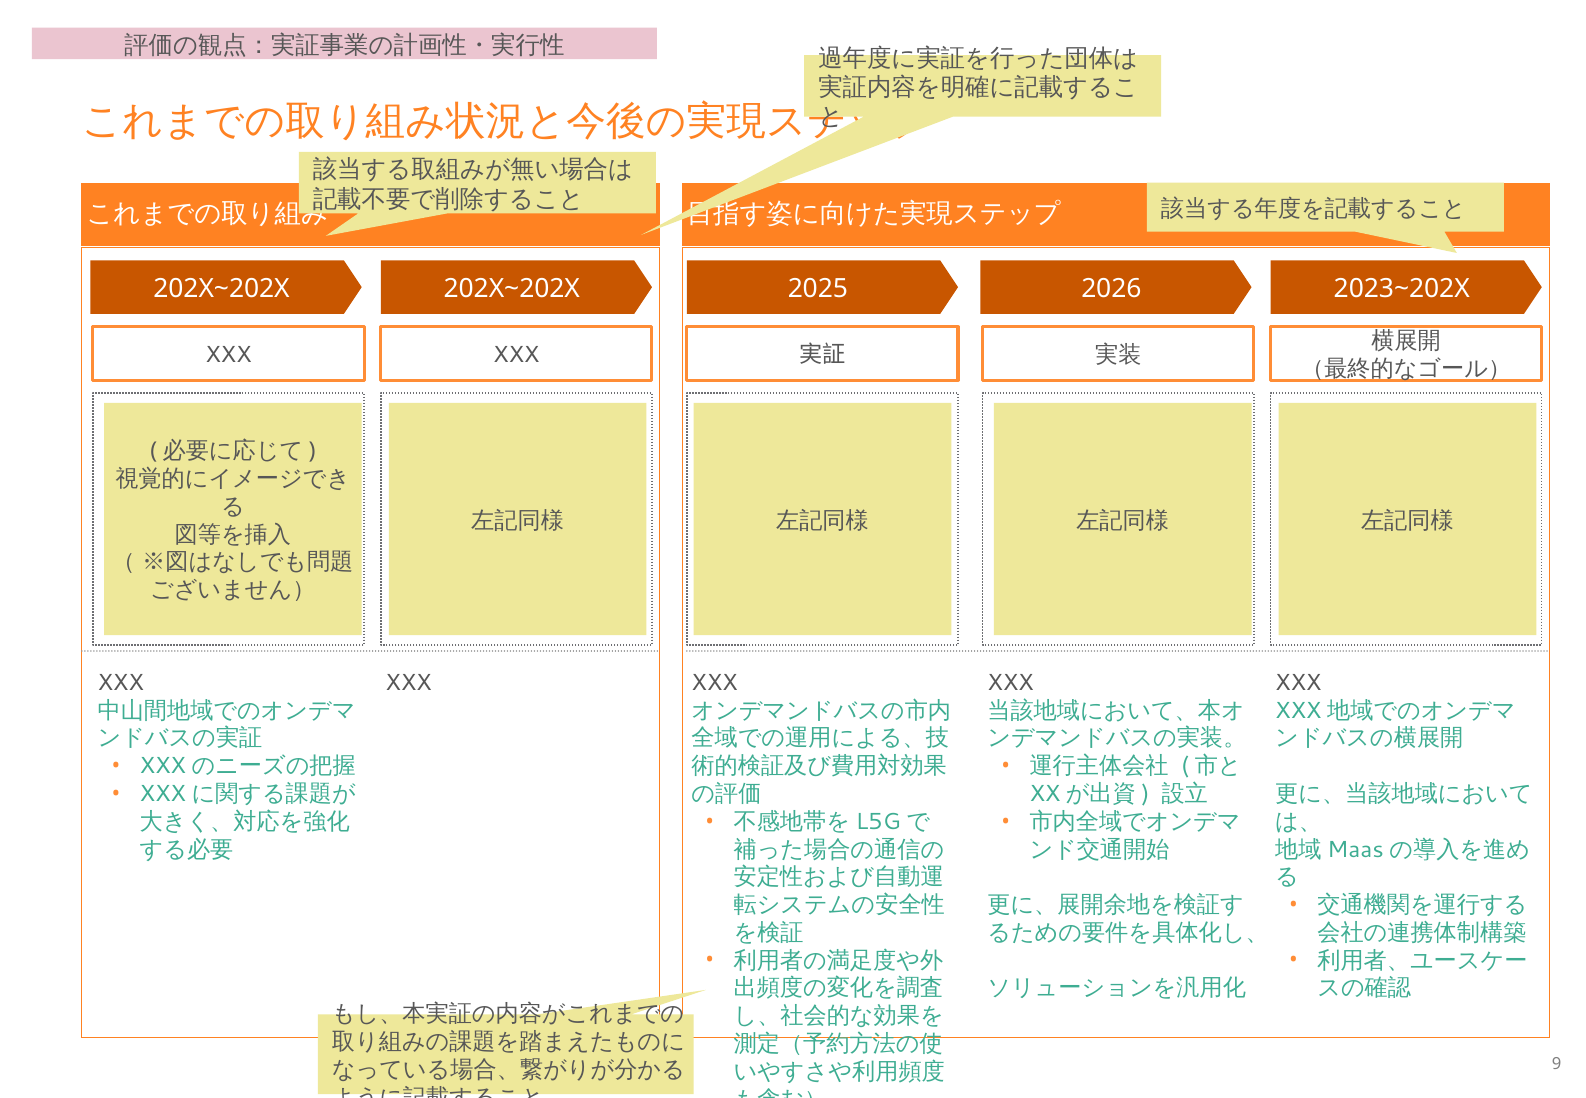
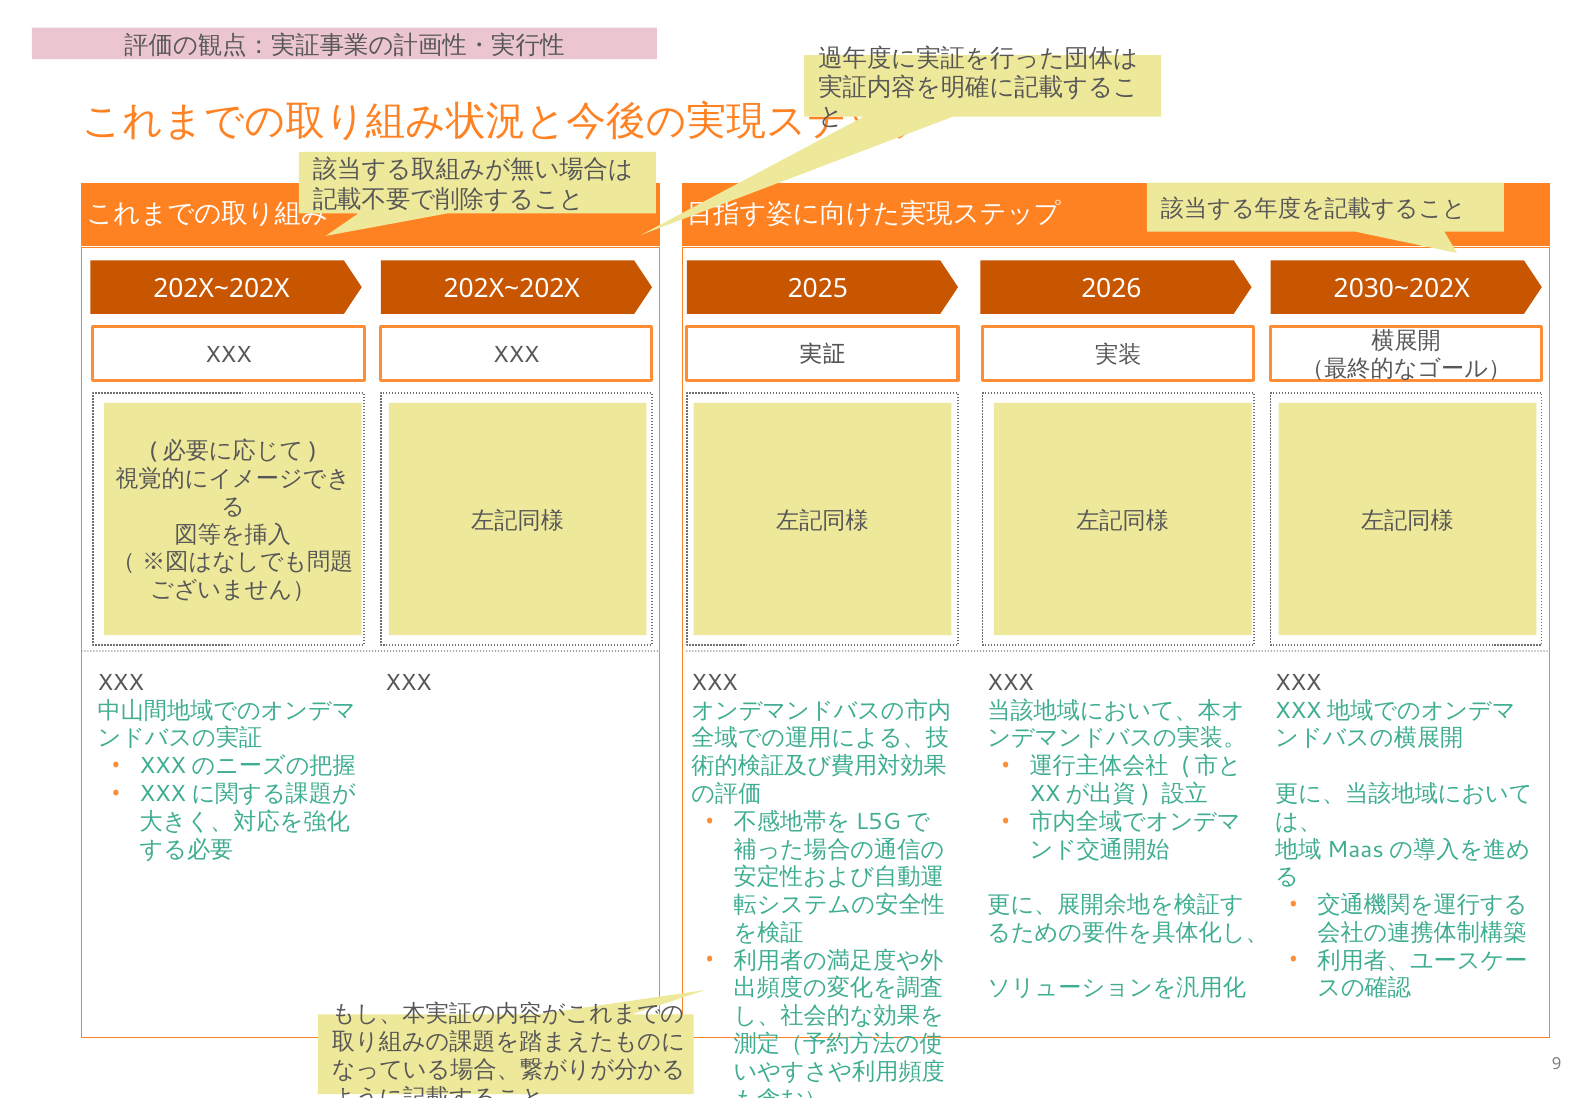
2023~202X: 2023~202X -> 2030~202X
